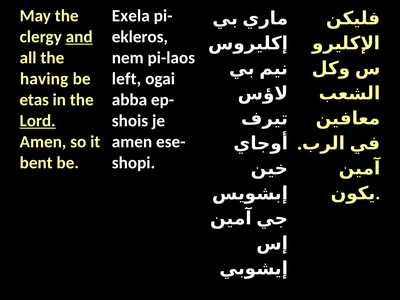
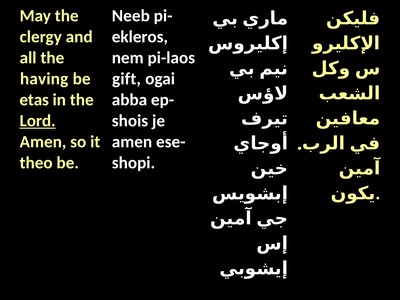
Exela: Exela -> Neeb
and underline: present -> none
left: left -> gift
bent: bent -> theo
